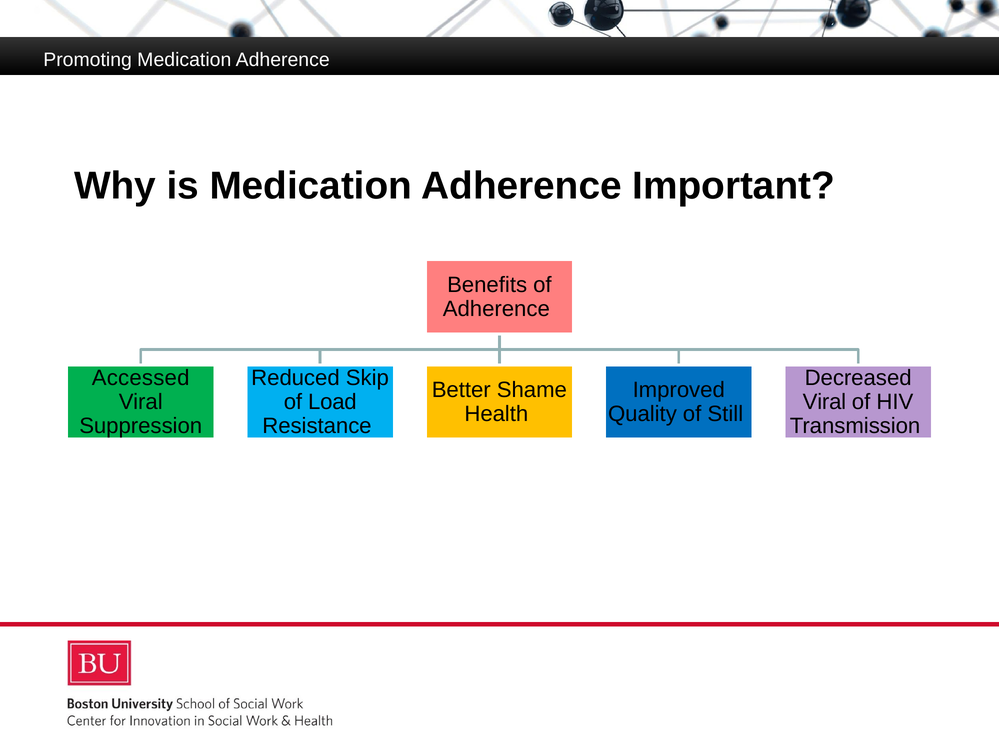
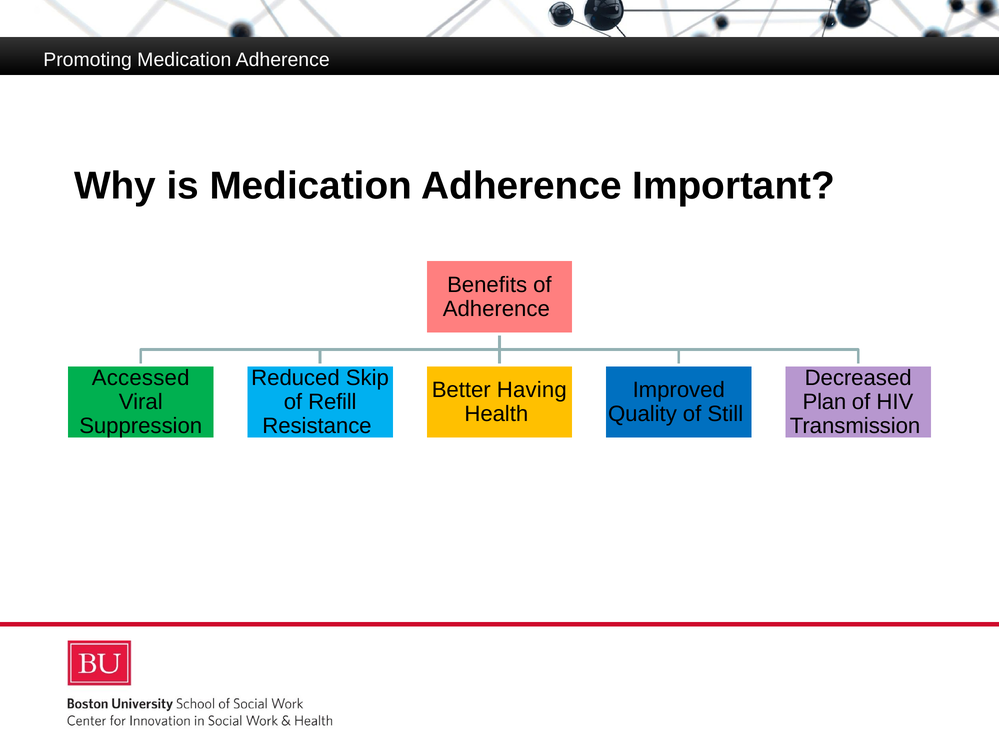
Shame: Shame -> Having
Load: Load -> Refill
Viral at (824, 402): Viral -> Plan
